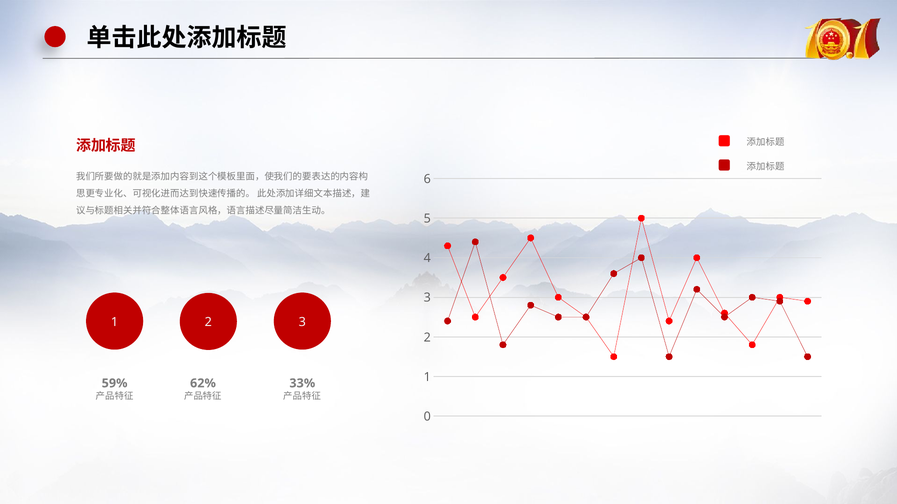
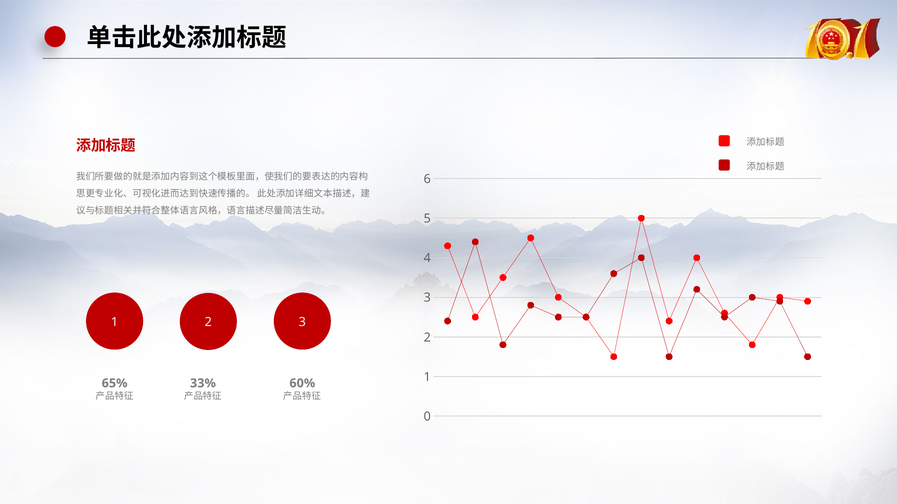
59%: 59% -> 65%
62%: 62% -> 33%
33%: 33% -> 60%
